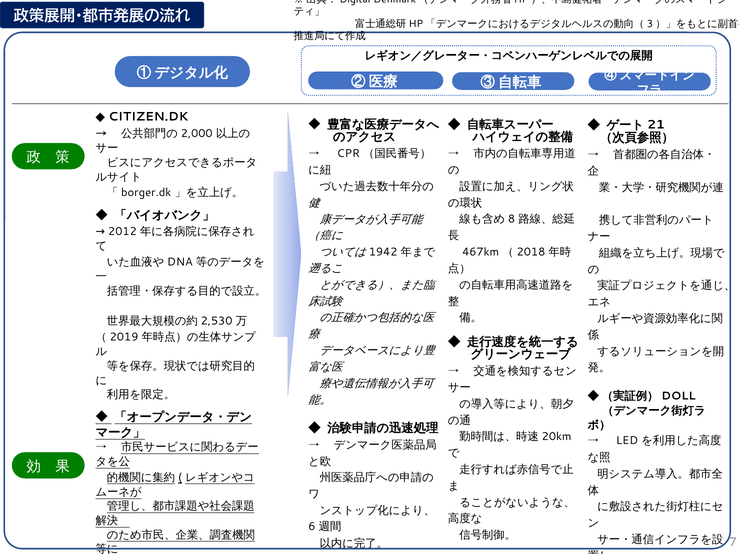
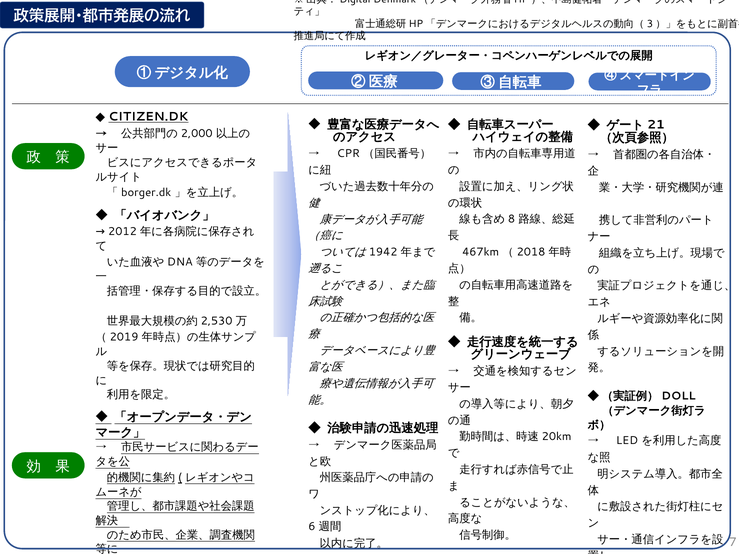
CITIZEN.DK underline: none -> present
